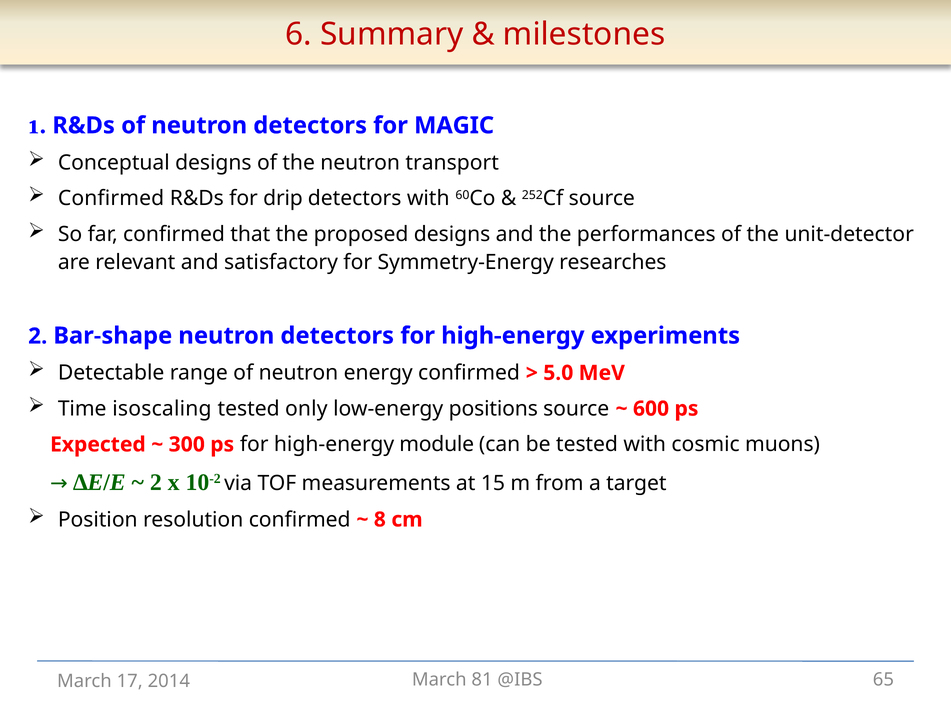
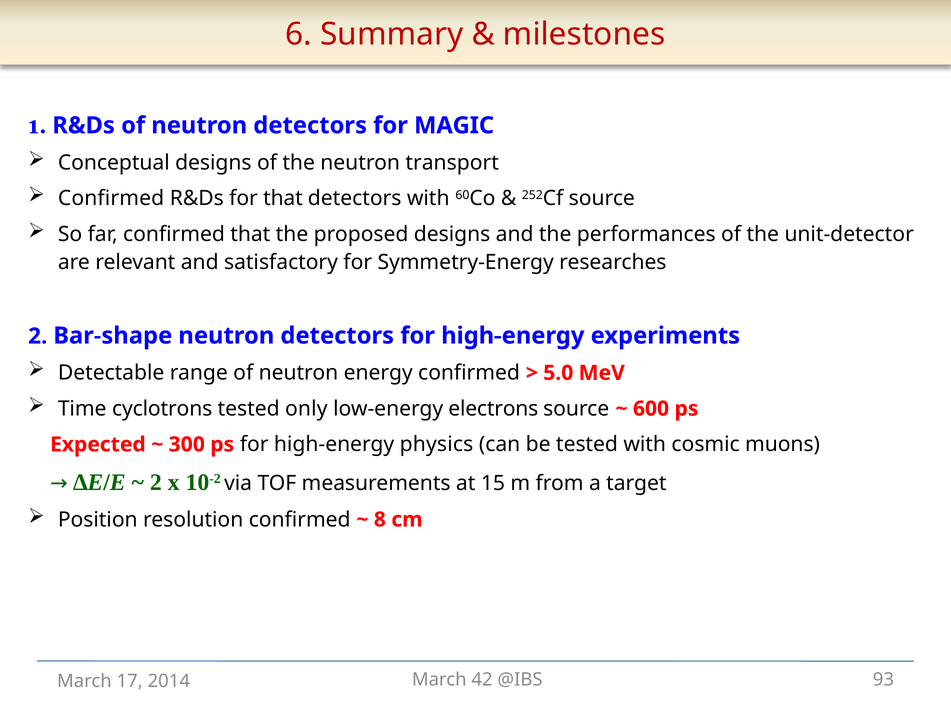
for drip: drip -> that
isoscaling: isoscaling -> cyclotrons
positions: positions -> electrons
module: module -> physics
81: 81 -> 42
65: 65 -> 93
